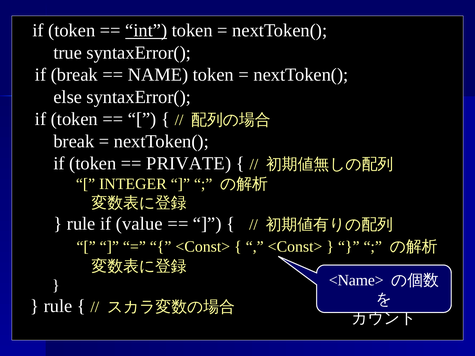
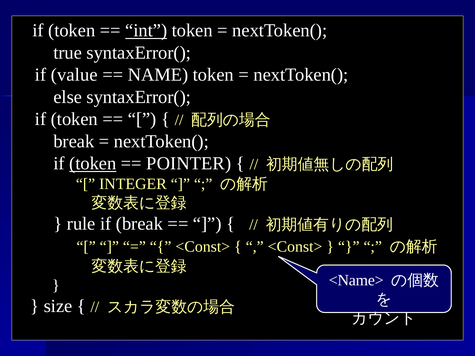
if break: break -> value
token at (93, 164) underline: none -> present
PRIVATE: PRIVATE -> POINTER
if value: value -> break
rule at (58, 306): rule -> size
